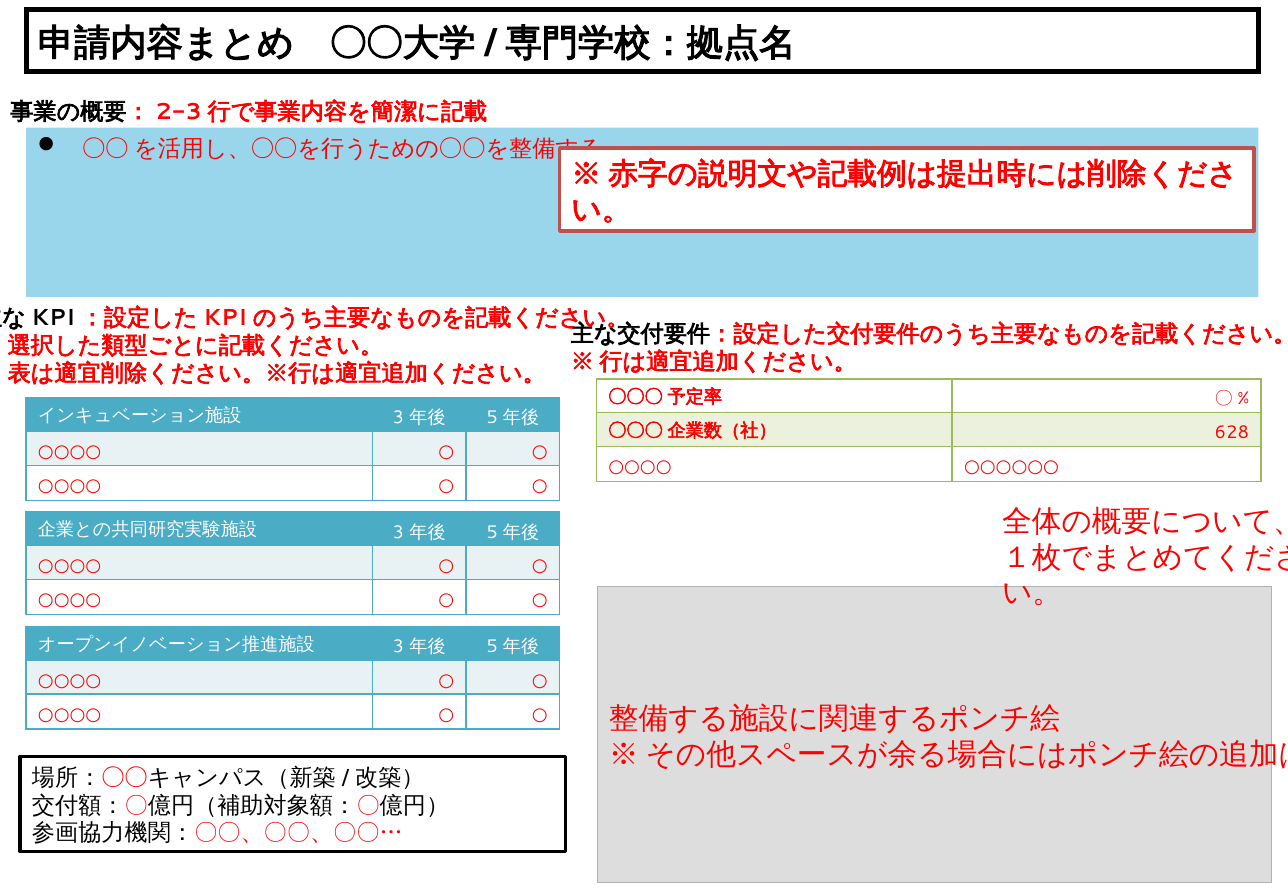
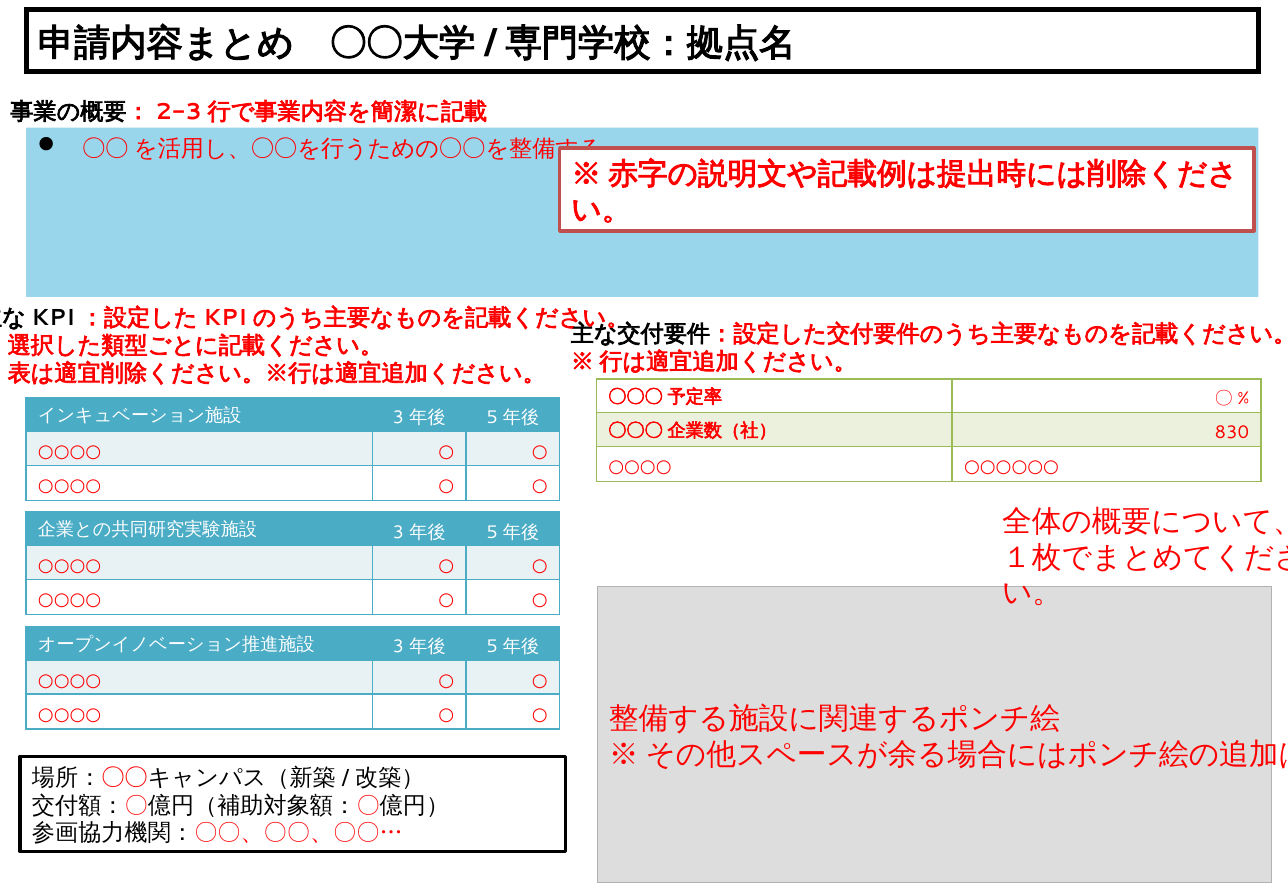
628: 628 -> 830
